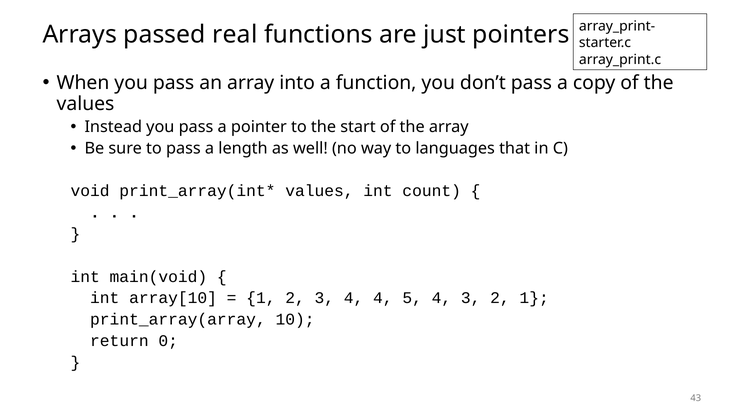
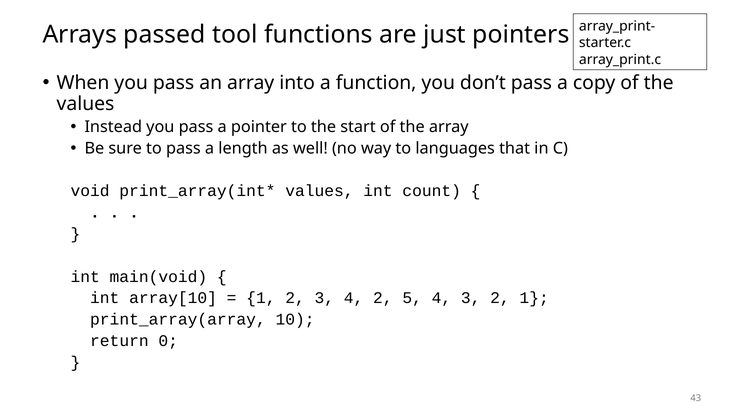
real: real -> tool
4 4: 4 -> 2
